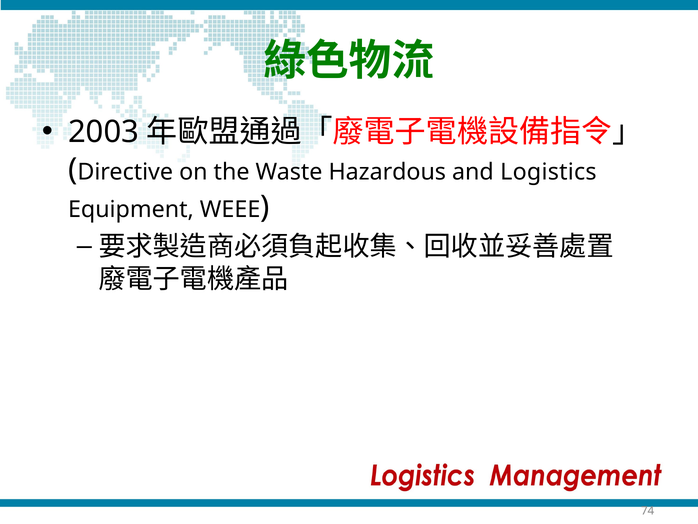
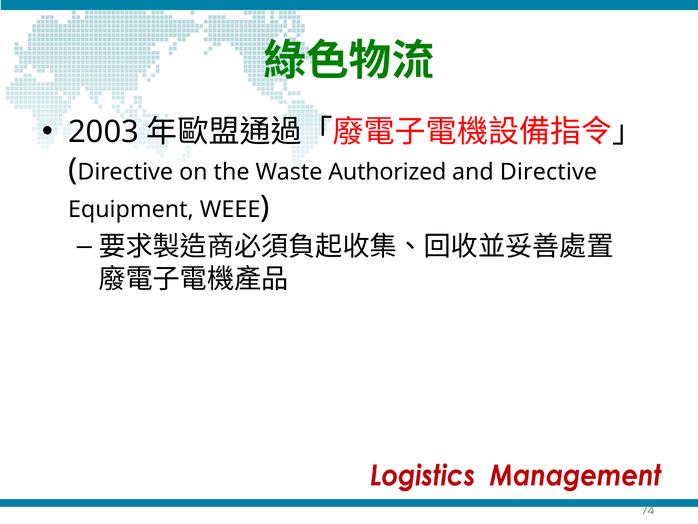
Hazardous: Hazardous -> Authorized
and Logistics: Logistics -> Directive
